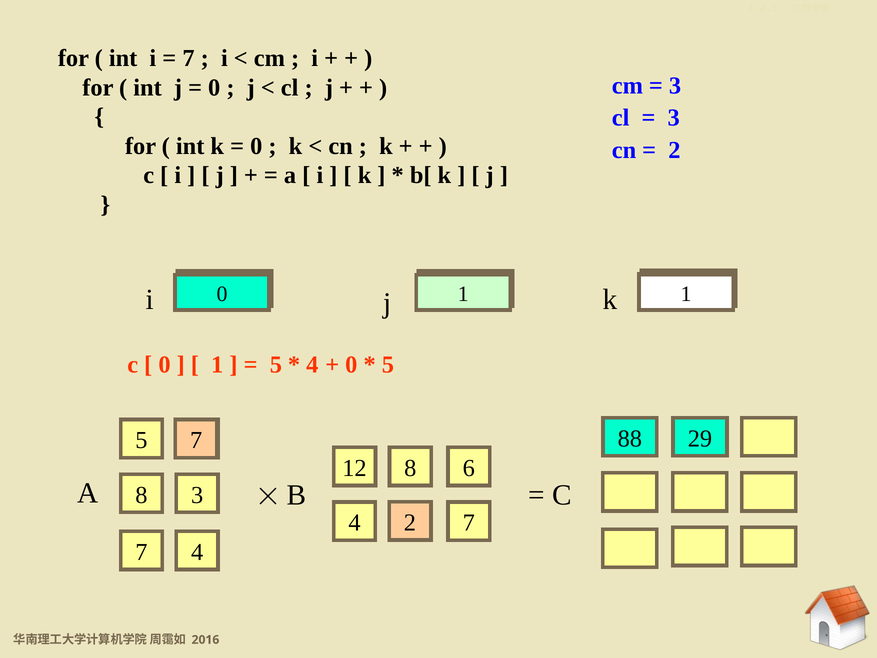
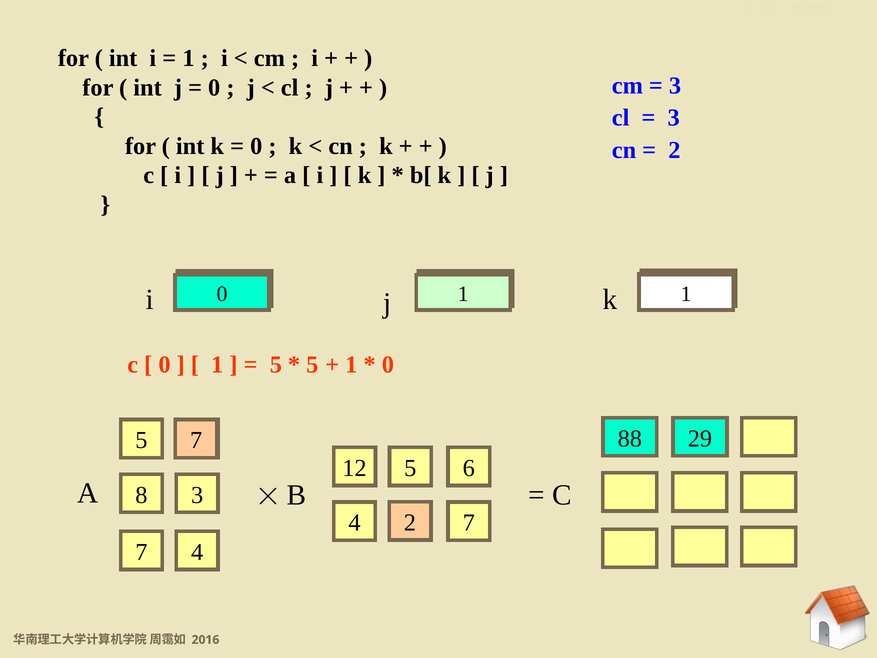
7 at (188, 58): 7 -> 1
4 at (312, 365): 4 -> 5
0 at (351, 365): 0 -> 1
5 at (388, 365): 5 -> 0
12 8: 8 -> 5
